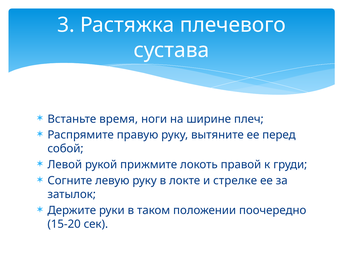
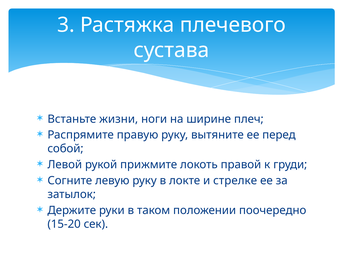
время: время -> жизни
